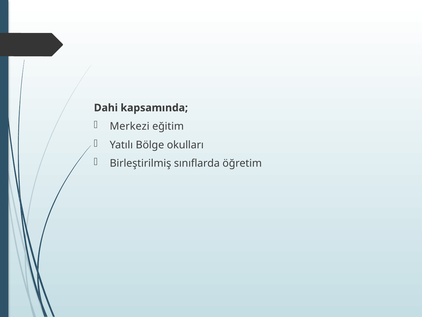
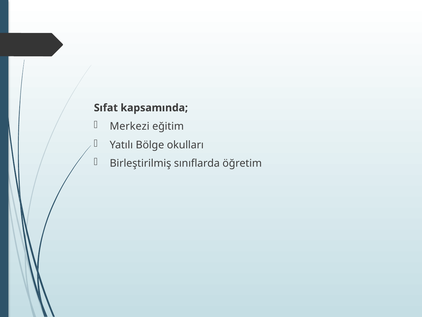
Dahi: Dahi -> Sıfat
